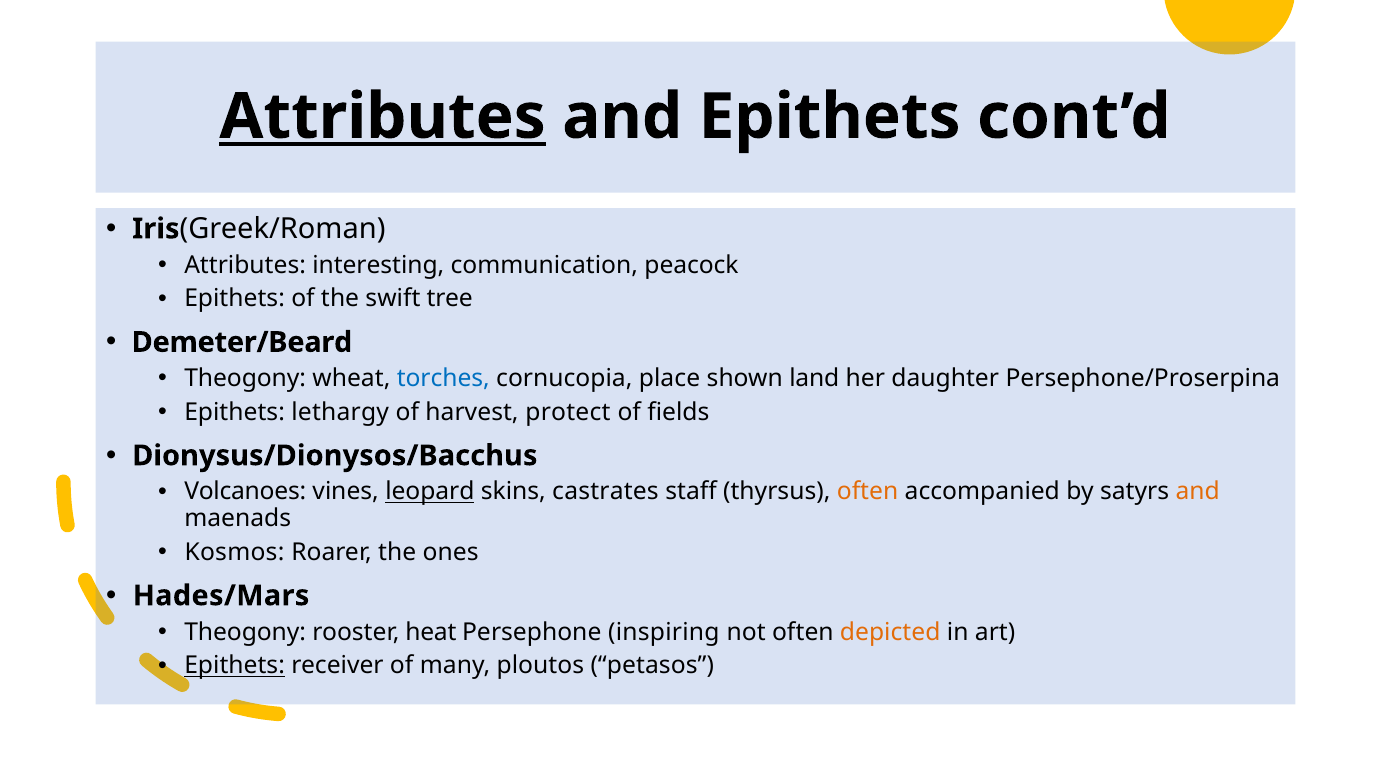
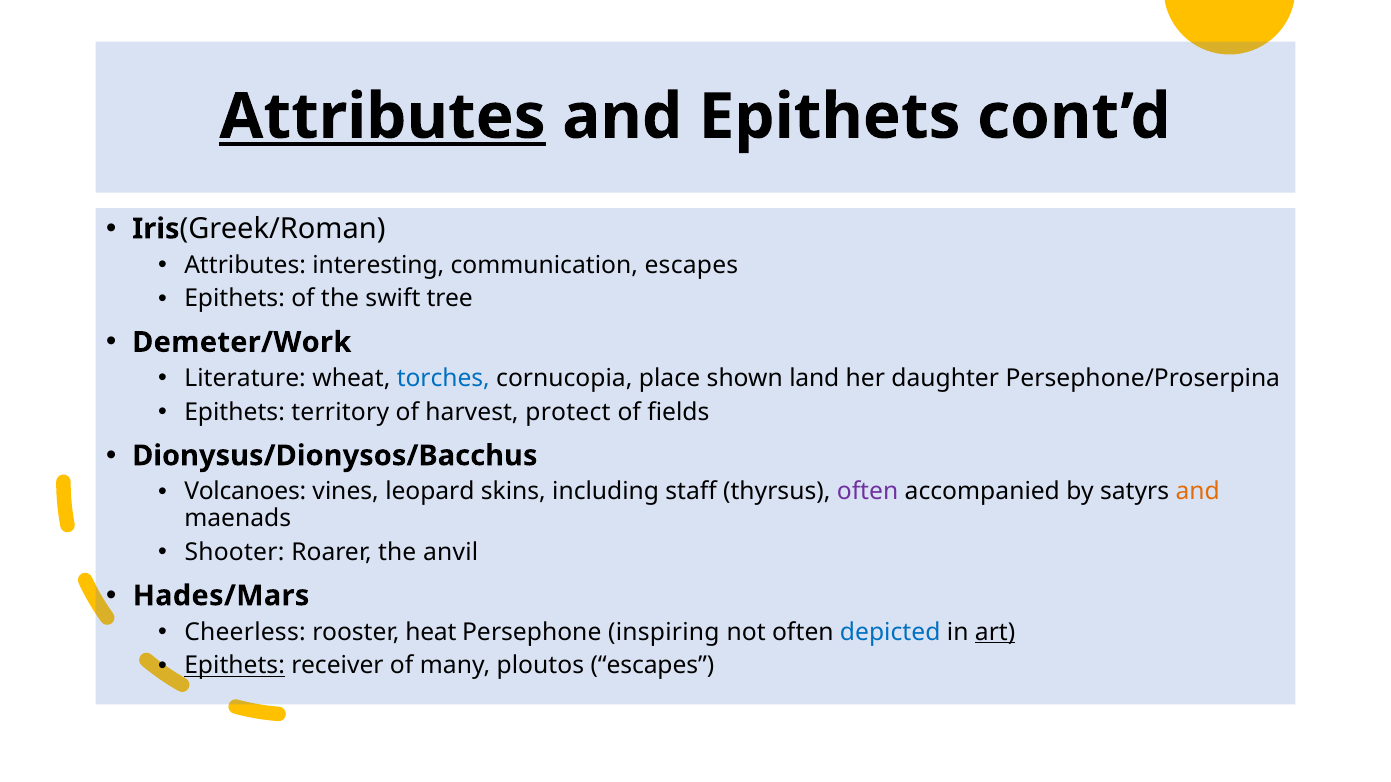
communication peacock: peacock -> escapes
Demeter/Beard: Demeter/Beard -> Demeter/Work
Theogony at (245, 379): Theogony -> Literature
lethargy: lethargy -> territory
leopard underline: present -> none
castrates: castrates -> including
often at (868, 492) colour: orange -> purple
Kosmos: Kosmos -> Shooter
ones: ones -> anvil
Theogony at (245, 632): Theogony -> Cheerless
depicted colour: orange -> blue
art underline: none -> present
ploutos petasos: petasos -> escapes
